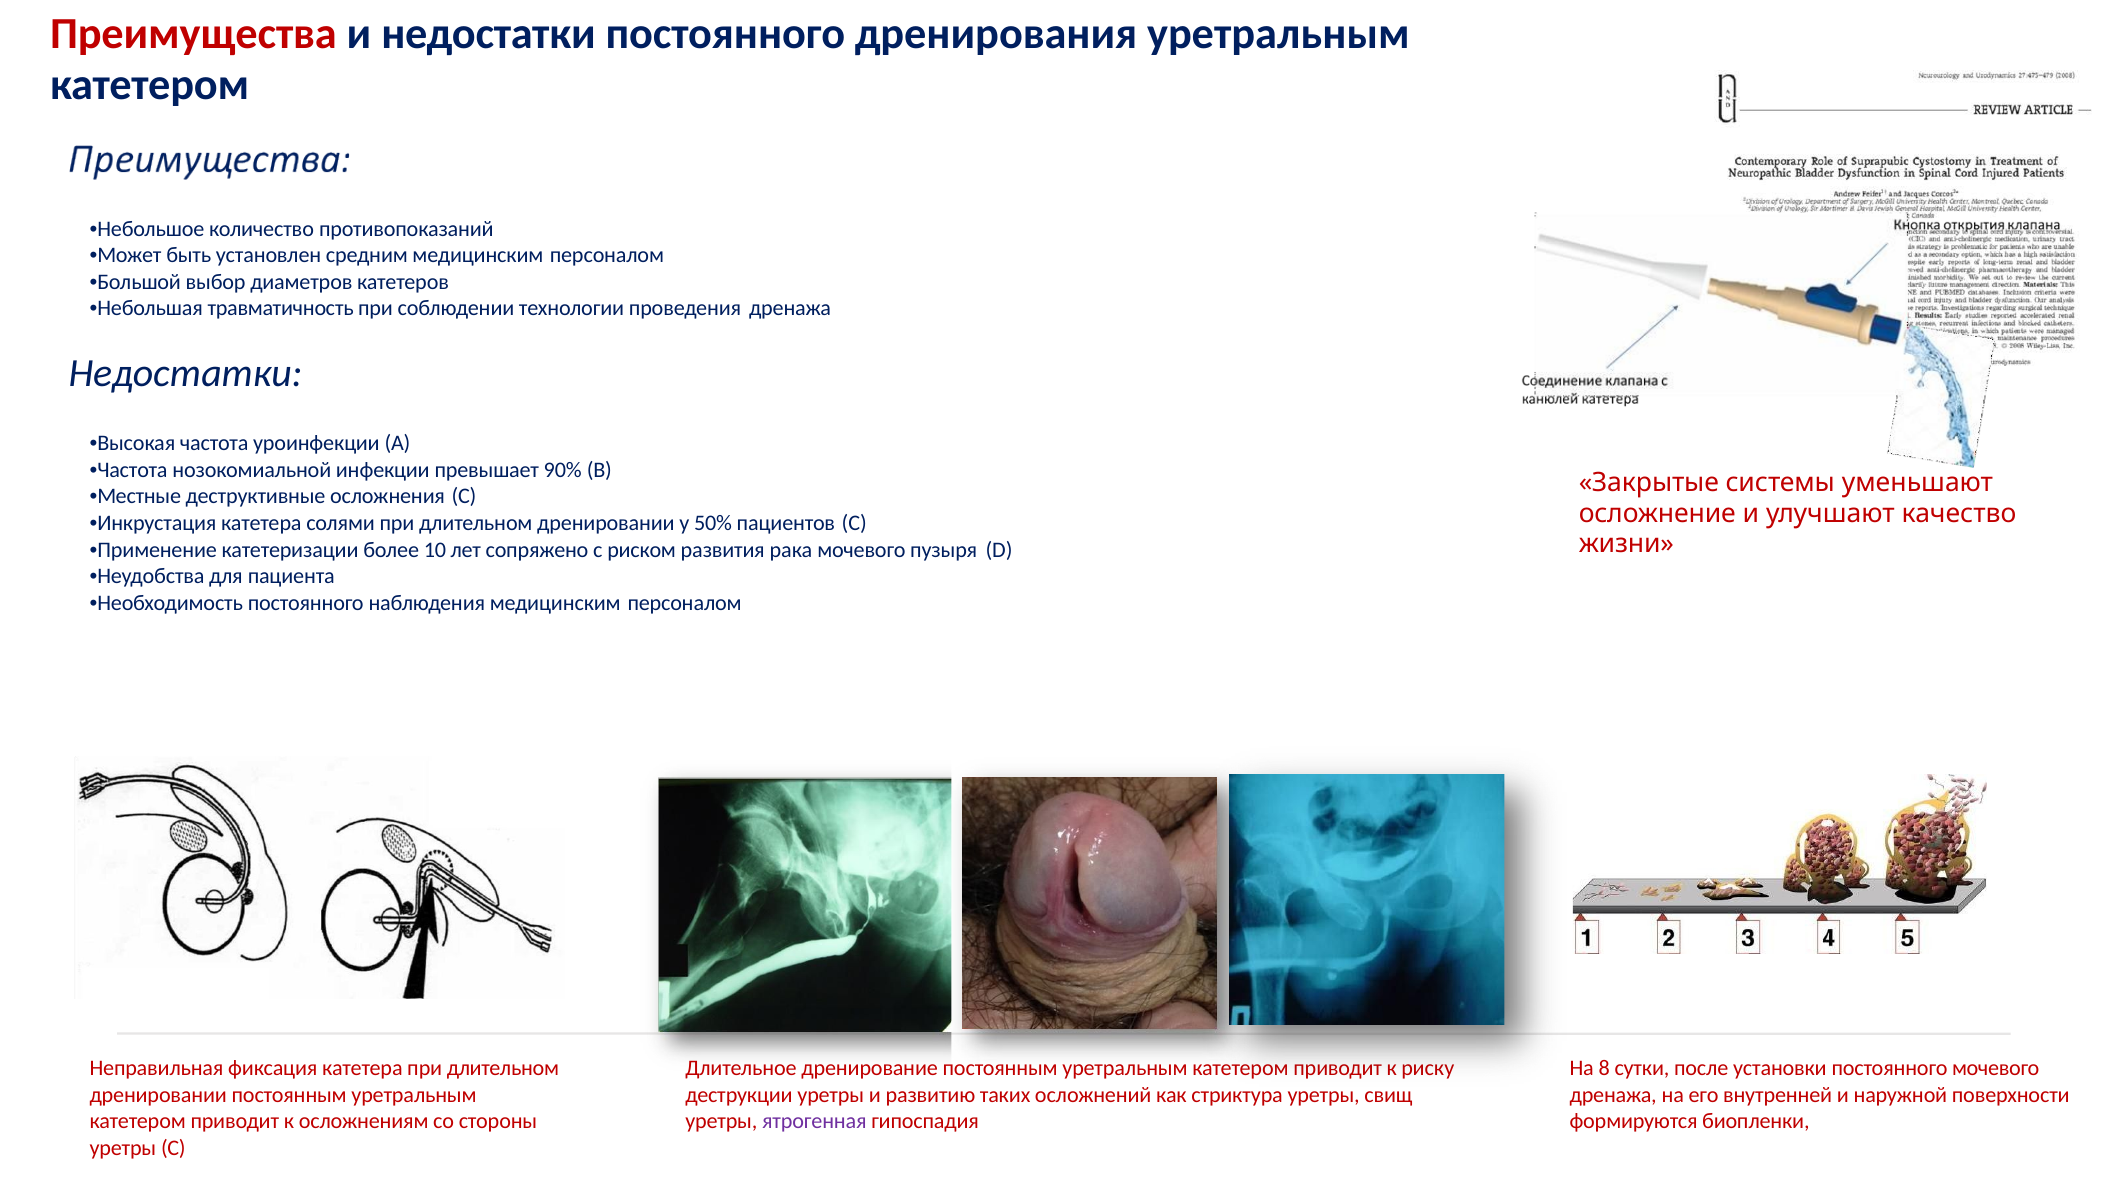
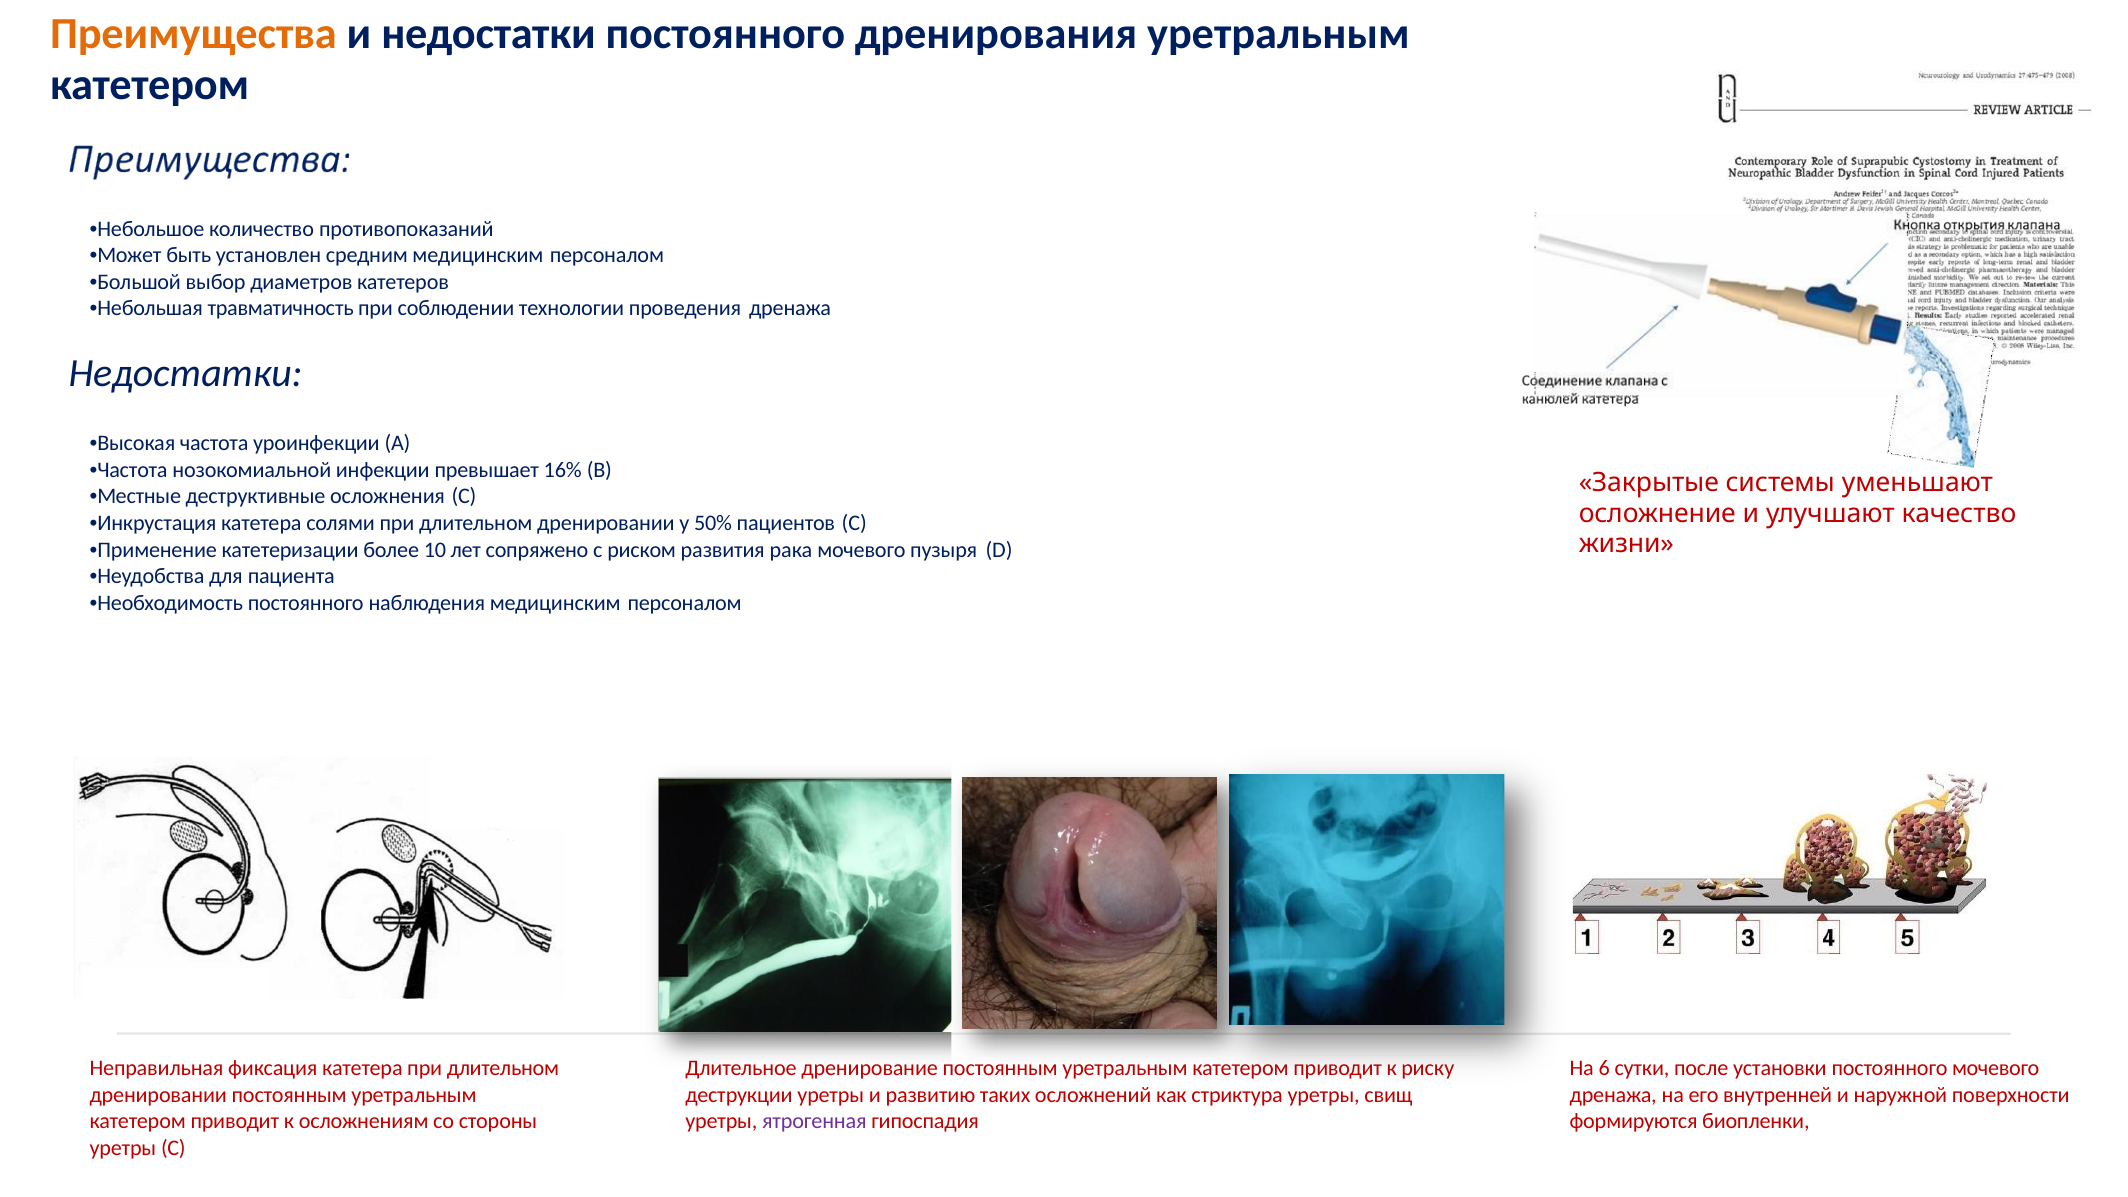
Преимущества colour: red -> orange
90%: 90% -> 16%
8: 8 -> 6
